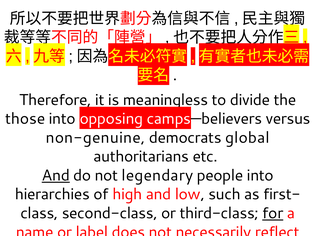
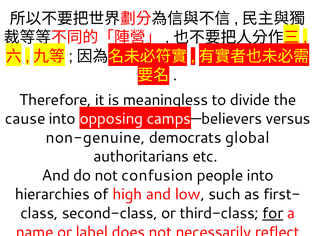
those: those -> cause
And at (56, 176) underline: present -> none
legendary: legendary -> confusion
